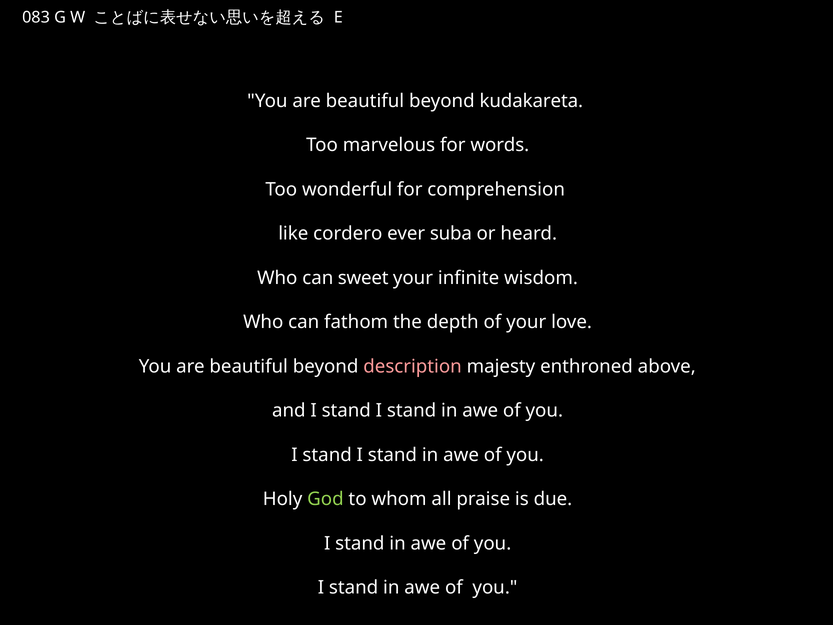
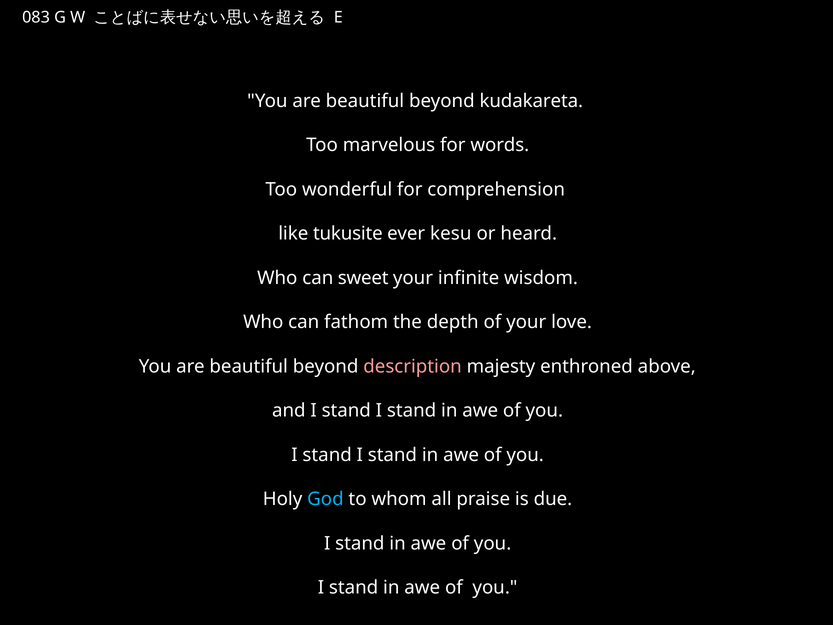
cordero: cordero -> tukusite
suba: suba -> kesu
God colour: light green -> light blue
